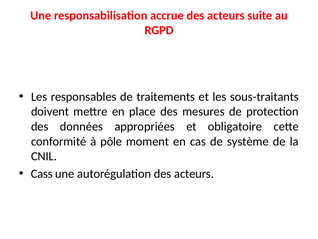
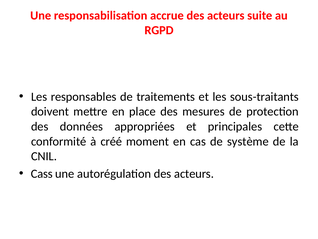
obligatoire: obligatoire -> principales
pôle: pôle -> créé
